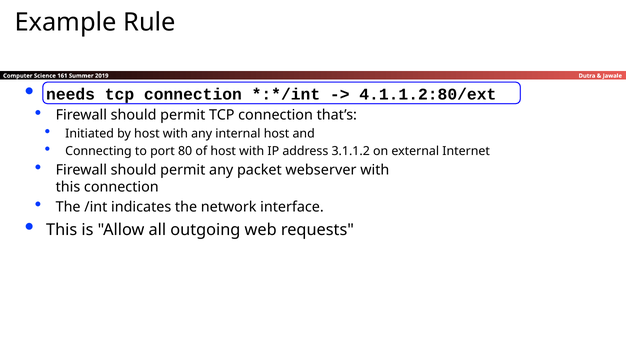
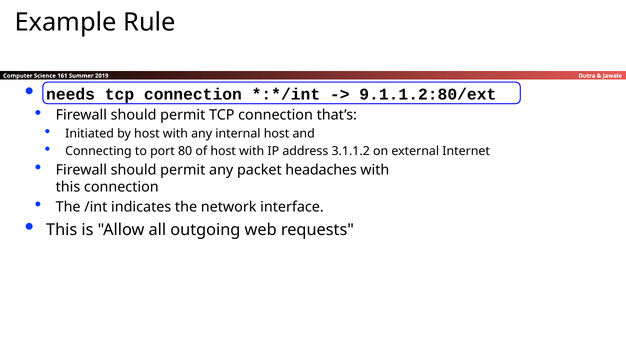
4.1.1.2:80/ext: 4.1.1.2:80/ext -> 9.1.1.2:80/ext
webserver: webserver -> headaches
